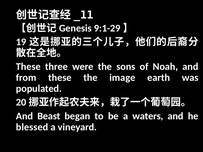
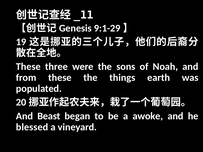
image: image -> things
waters: waters -> awoke
